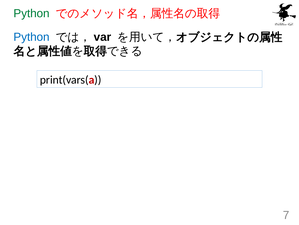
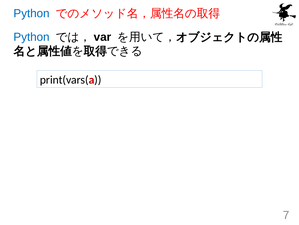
Python at (32, 13) colour: green -> blue
